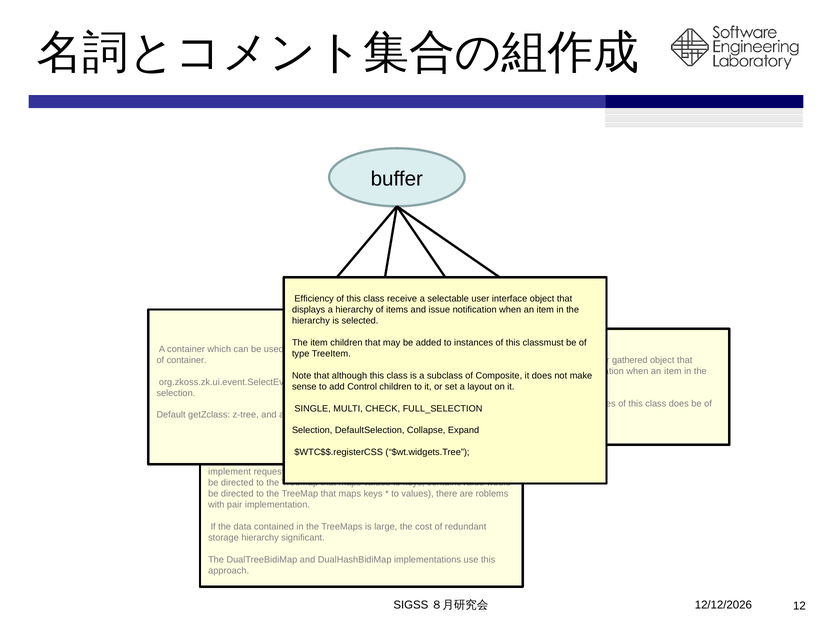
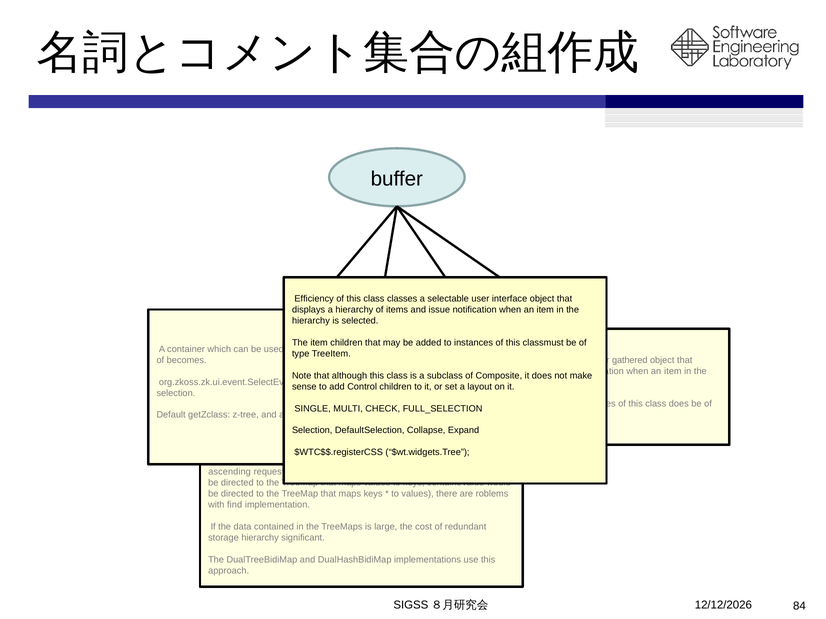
class receive: receive -> classes
of container: container -> becomes
implement at (230, 472): implement -> ascending
with pair: pair -> find
12: 12 -> 84
